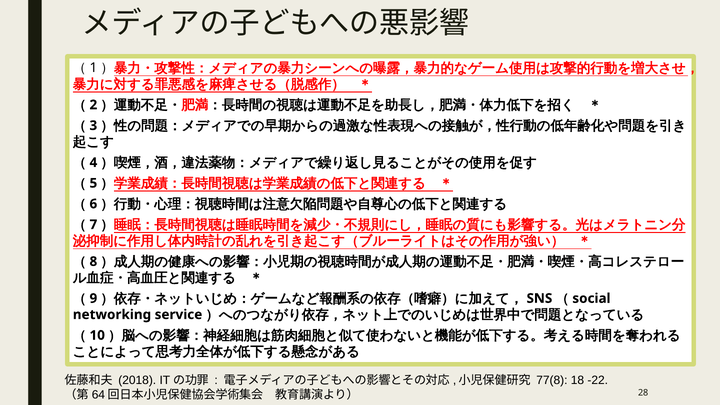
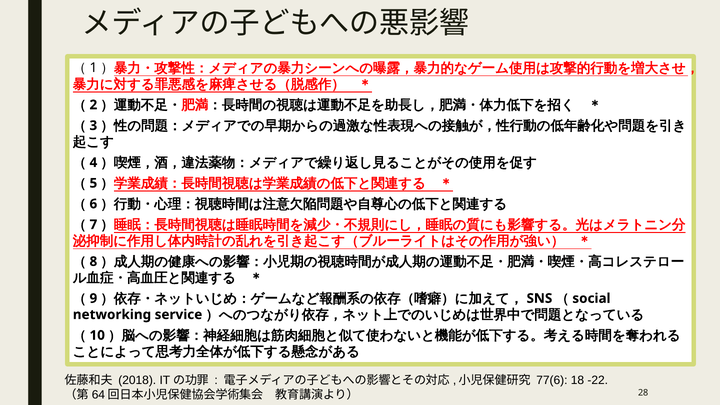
77(8: 77(8 -> 77(6
